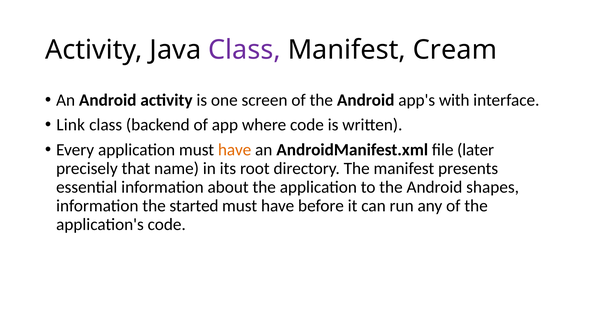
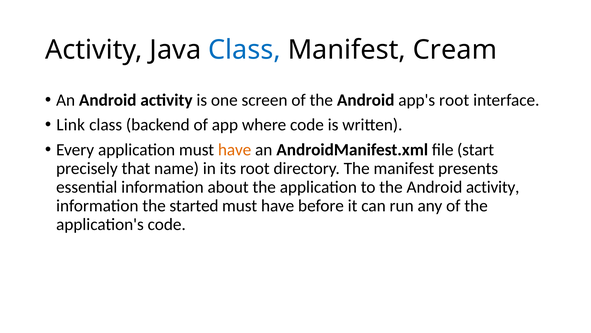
Class at (244, 50) colour: purple -> blue
app's with: with -> root
later: later -> start
the Android shapes: shapes -> activity
